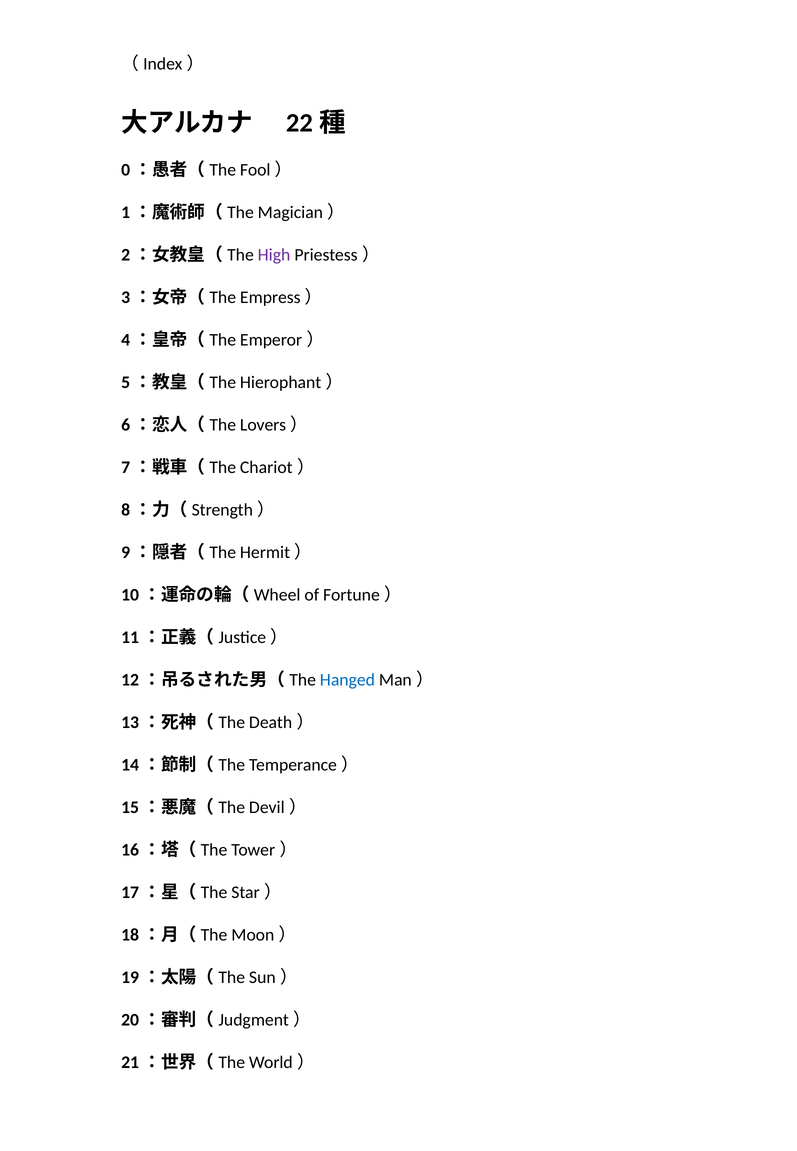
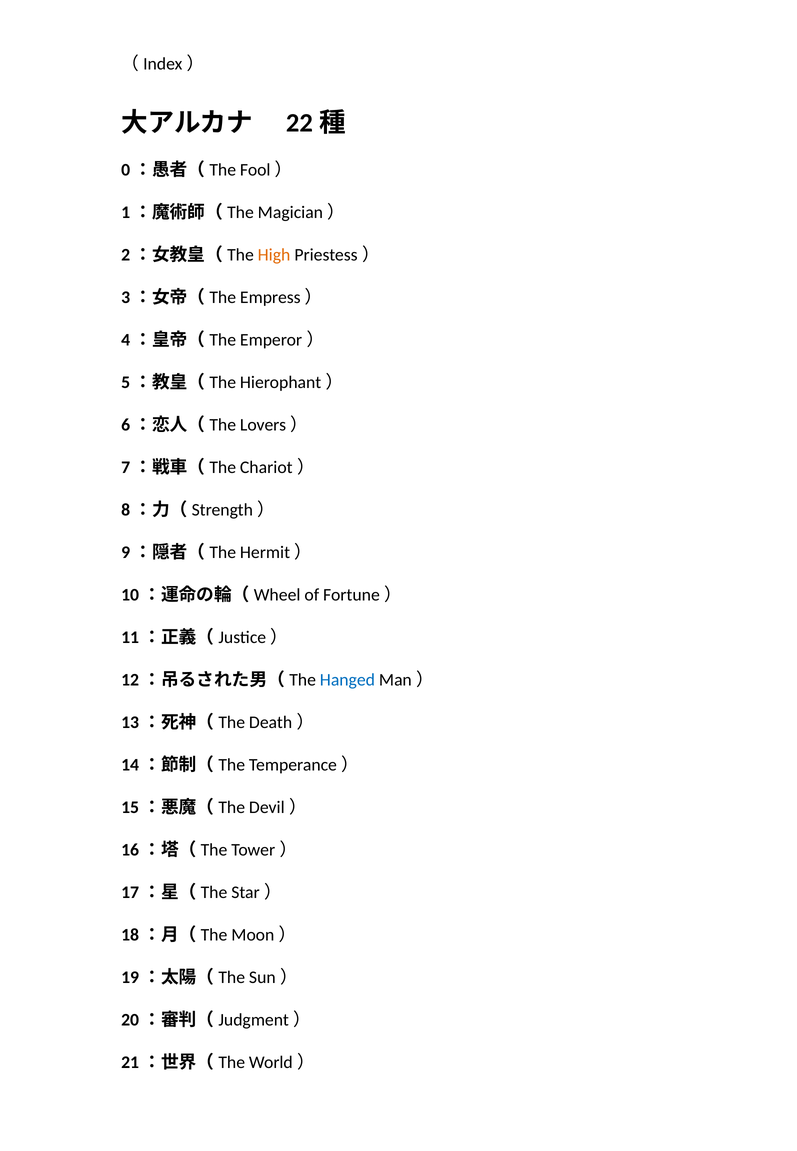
High colour: purple -> orange
